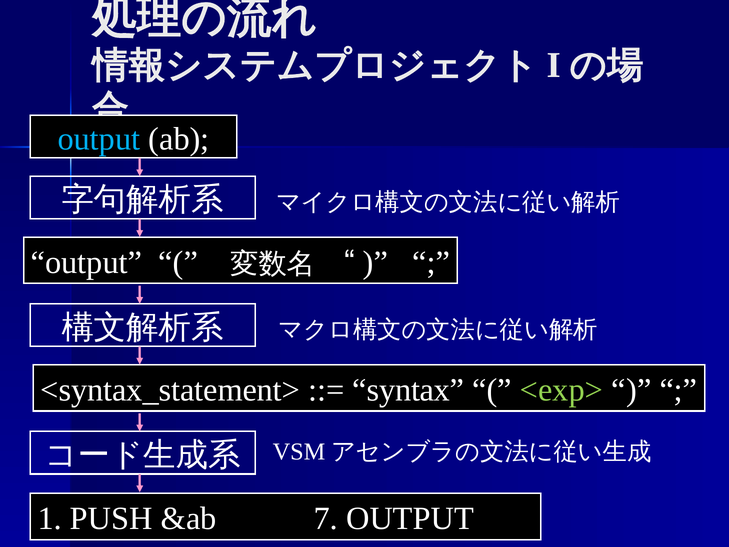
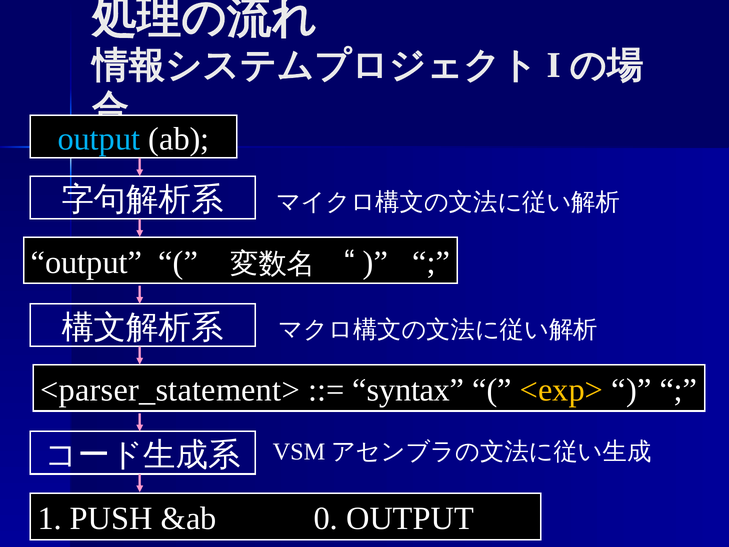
<syntax_statement>: <syntax_statement> -> <parser_statement>
<exp> colour: light green -> yellow
7: 7 -> 0
